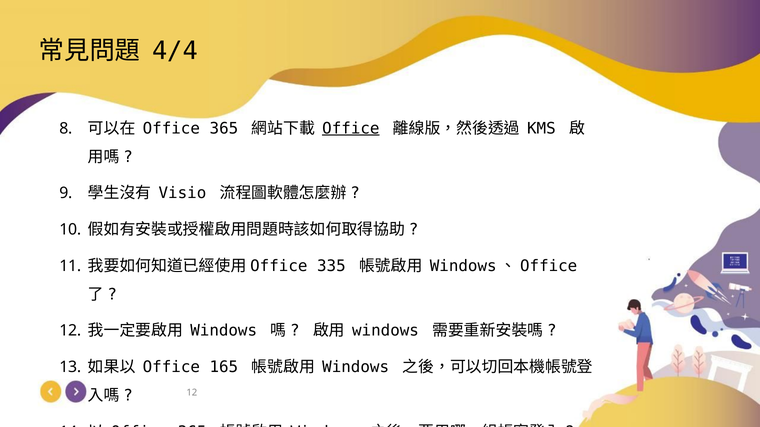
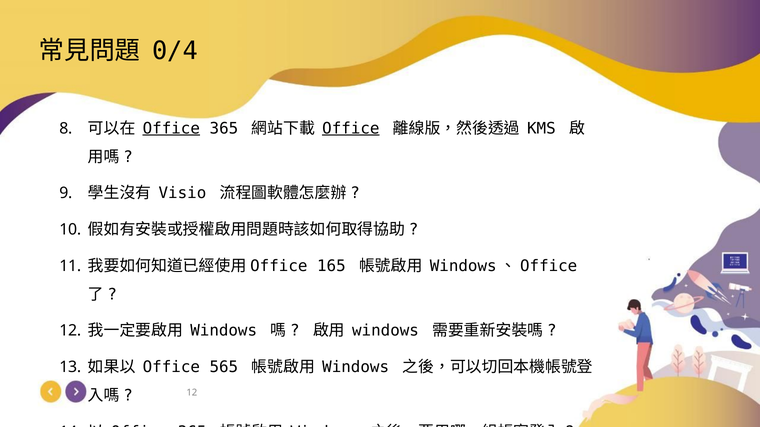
4/4: 4/4 -> 0/4
Office at (171, 128) underline: none -> present
335: 335 -> 165
165: 165 -> 565
